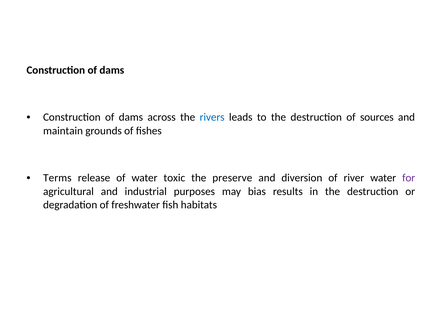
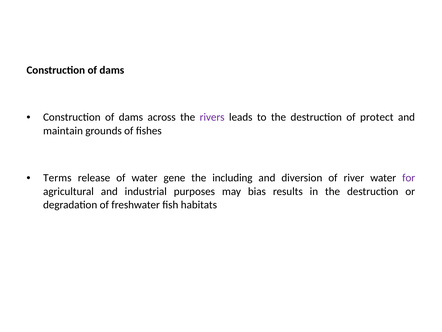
rivers colour: blue -> purple
sources: sources -> protect
toxic: toxic -> gene
preserve: preserve -> including
